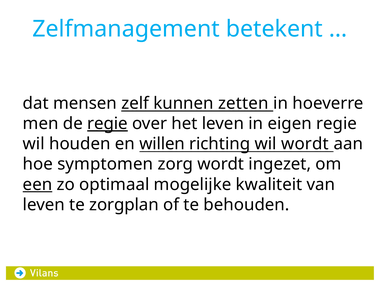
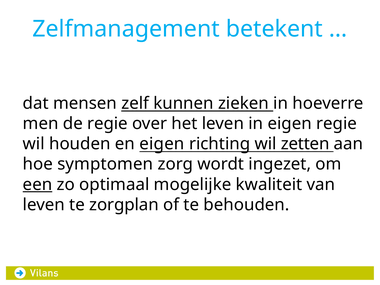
zetten: zetten -> zieken
regie at (107, 124) underline: present -> none
en willen: willen -> eigen
wil wordt: wordt -> zetten
